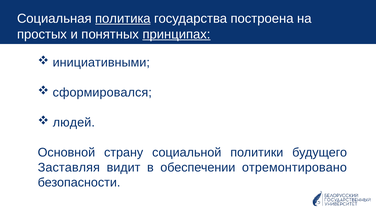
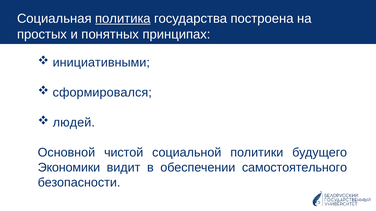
принципах underline: present -> none
страну: страну -> чистой
Заставляя: Заставляя -> Экономики
отремонтировано: отремонтировано -> самостоятельного
